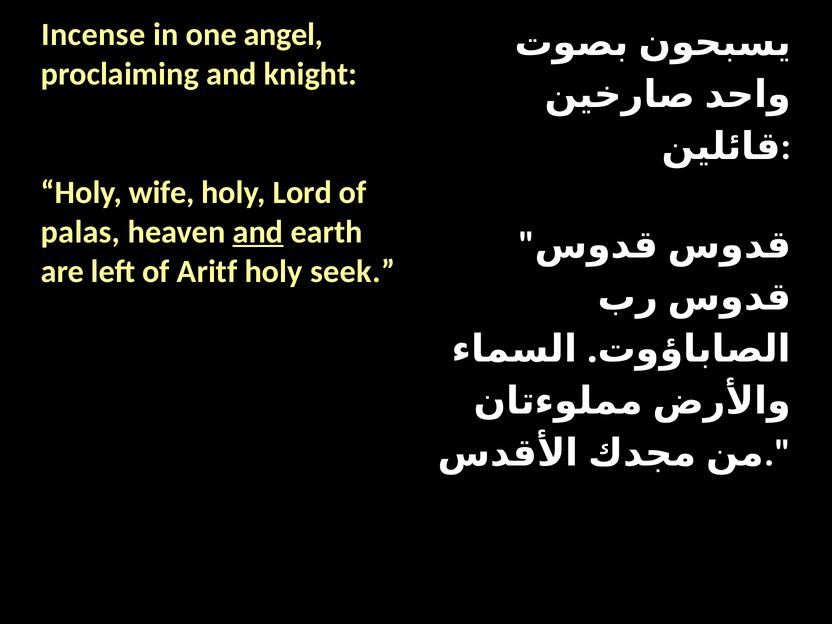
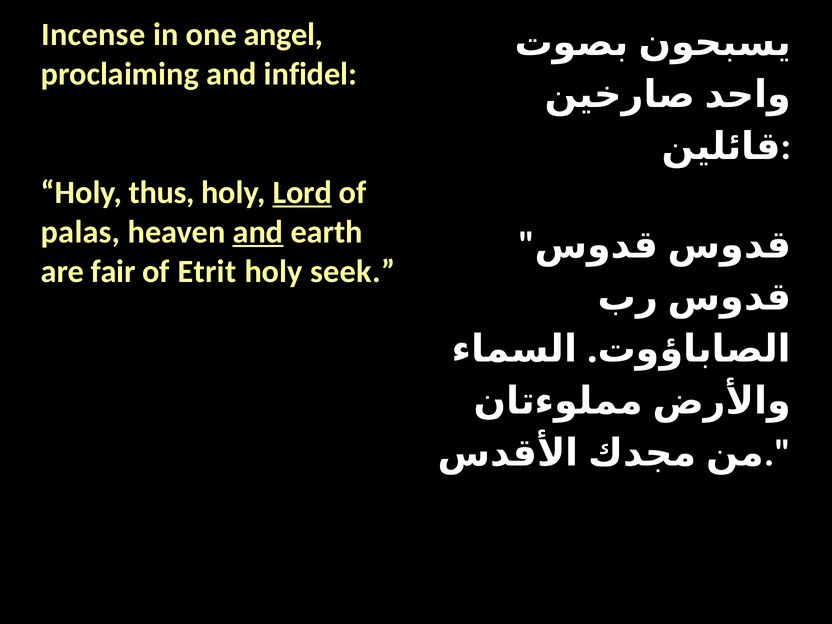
knight: knight -> infidel
wife: wife -> thus
Lord underline: none -> present
left: left -> fair
Aritf: Aritf -> Etrit
